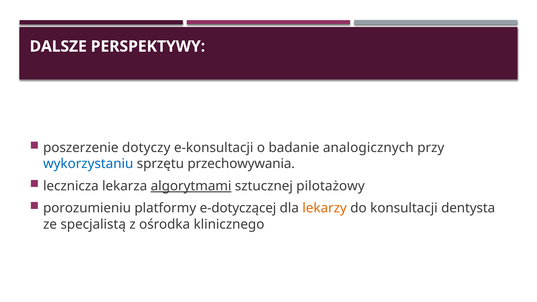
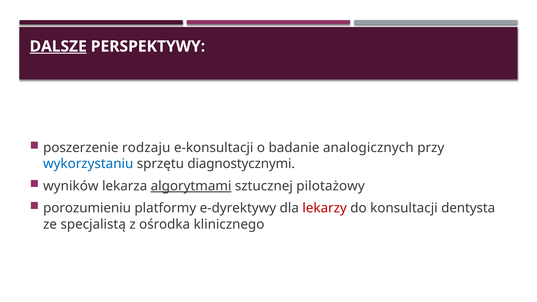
DALSZE underline: none -> present
dotyczy: dotyczy -> rodzaju
przechowywania: przechowywania -> diagnostycznymi
lecznicza: lecznicza -> wyników
e-dotyczącej: e-dotyczącej -> e-dyrektywy
lekarzy colour: orange -> red
